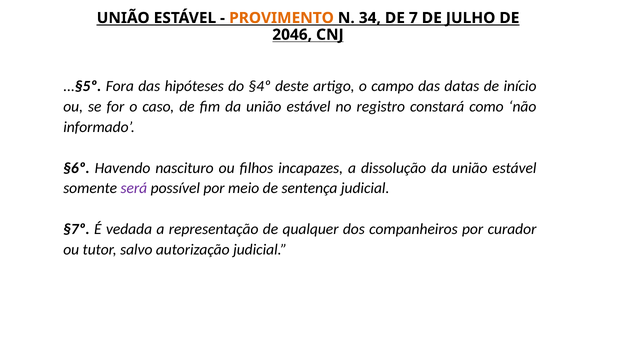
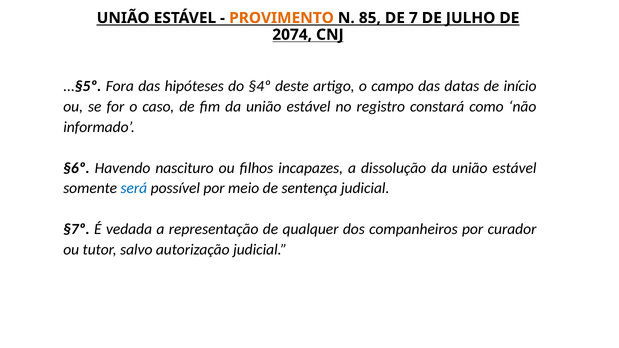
34: 34 -> 85
2046: 2046 -> 2074
será colour: purple -> blue
